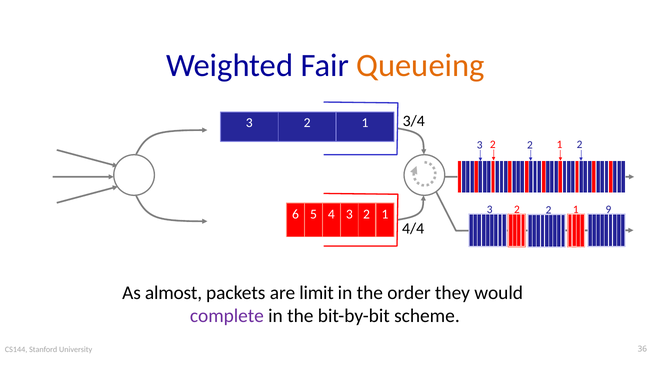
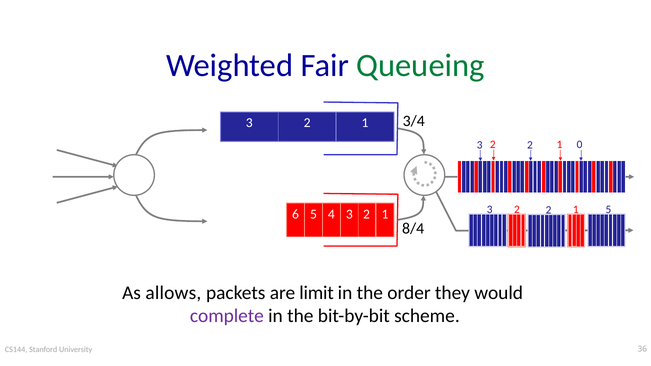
Queueing colour: orange -> green
2 at (580, 145): 2 -> 0
2 9: 9 -> 5
4/4: 4/4 -> 8/4
almost: almost -> allows
